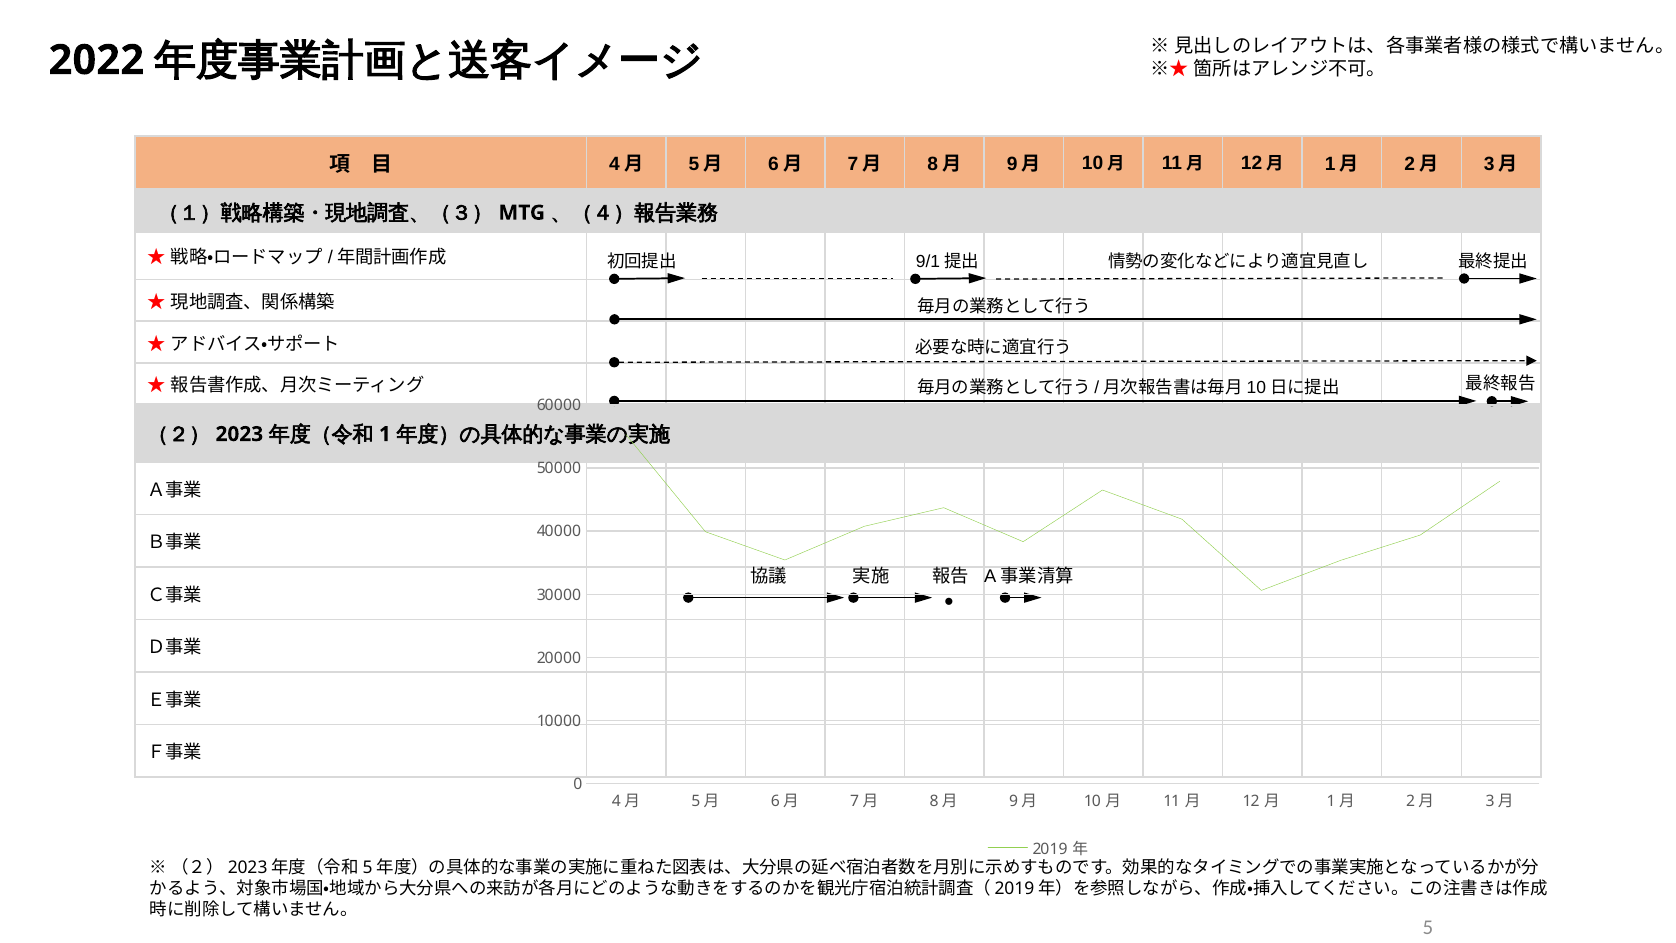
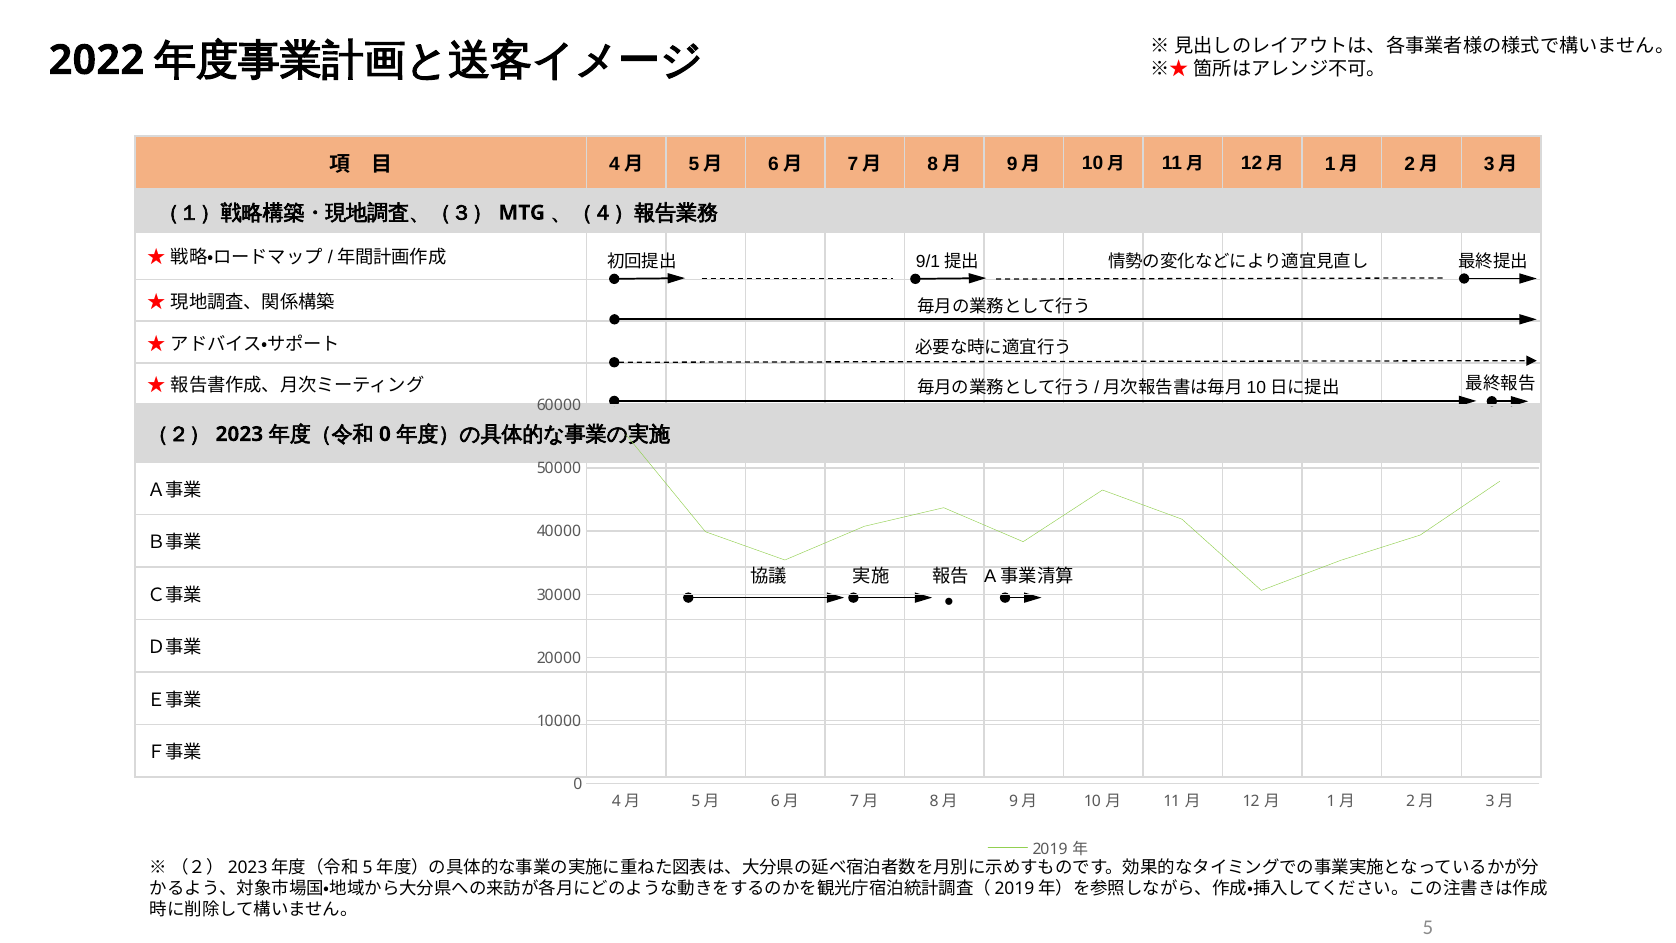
1 at (385, 434): 1 -> 0
